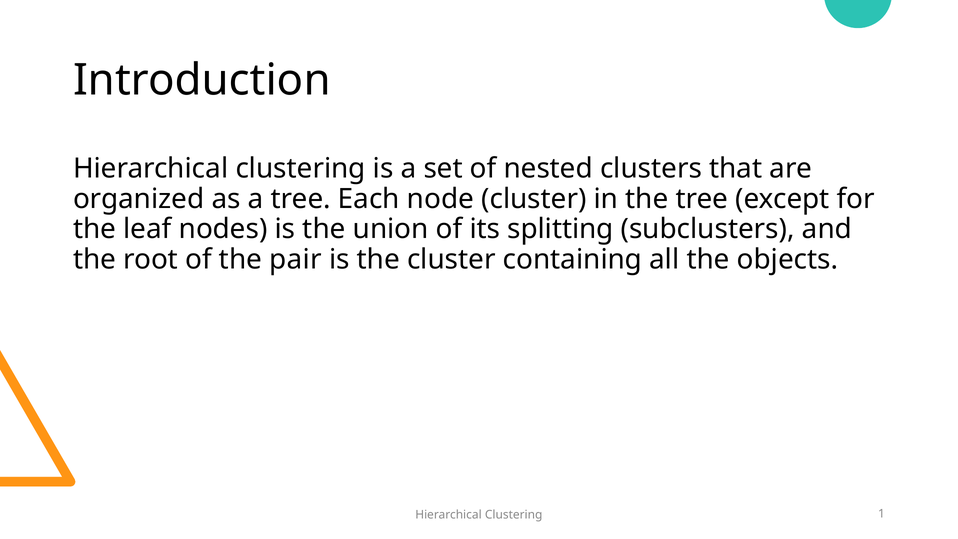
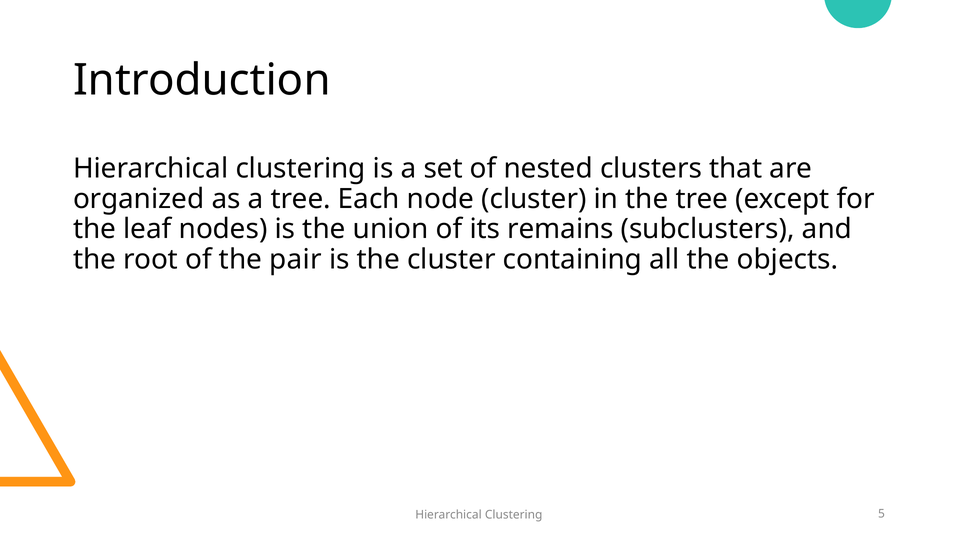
splitting: splitting -> remains
1: 1 -> 5
